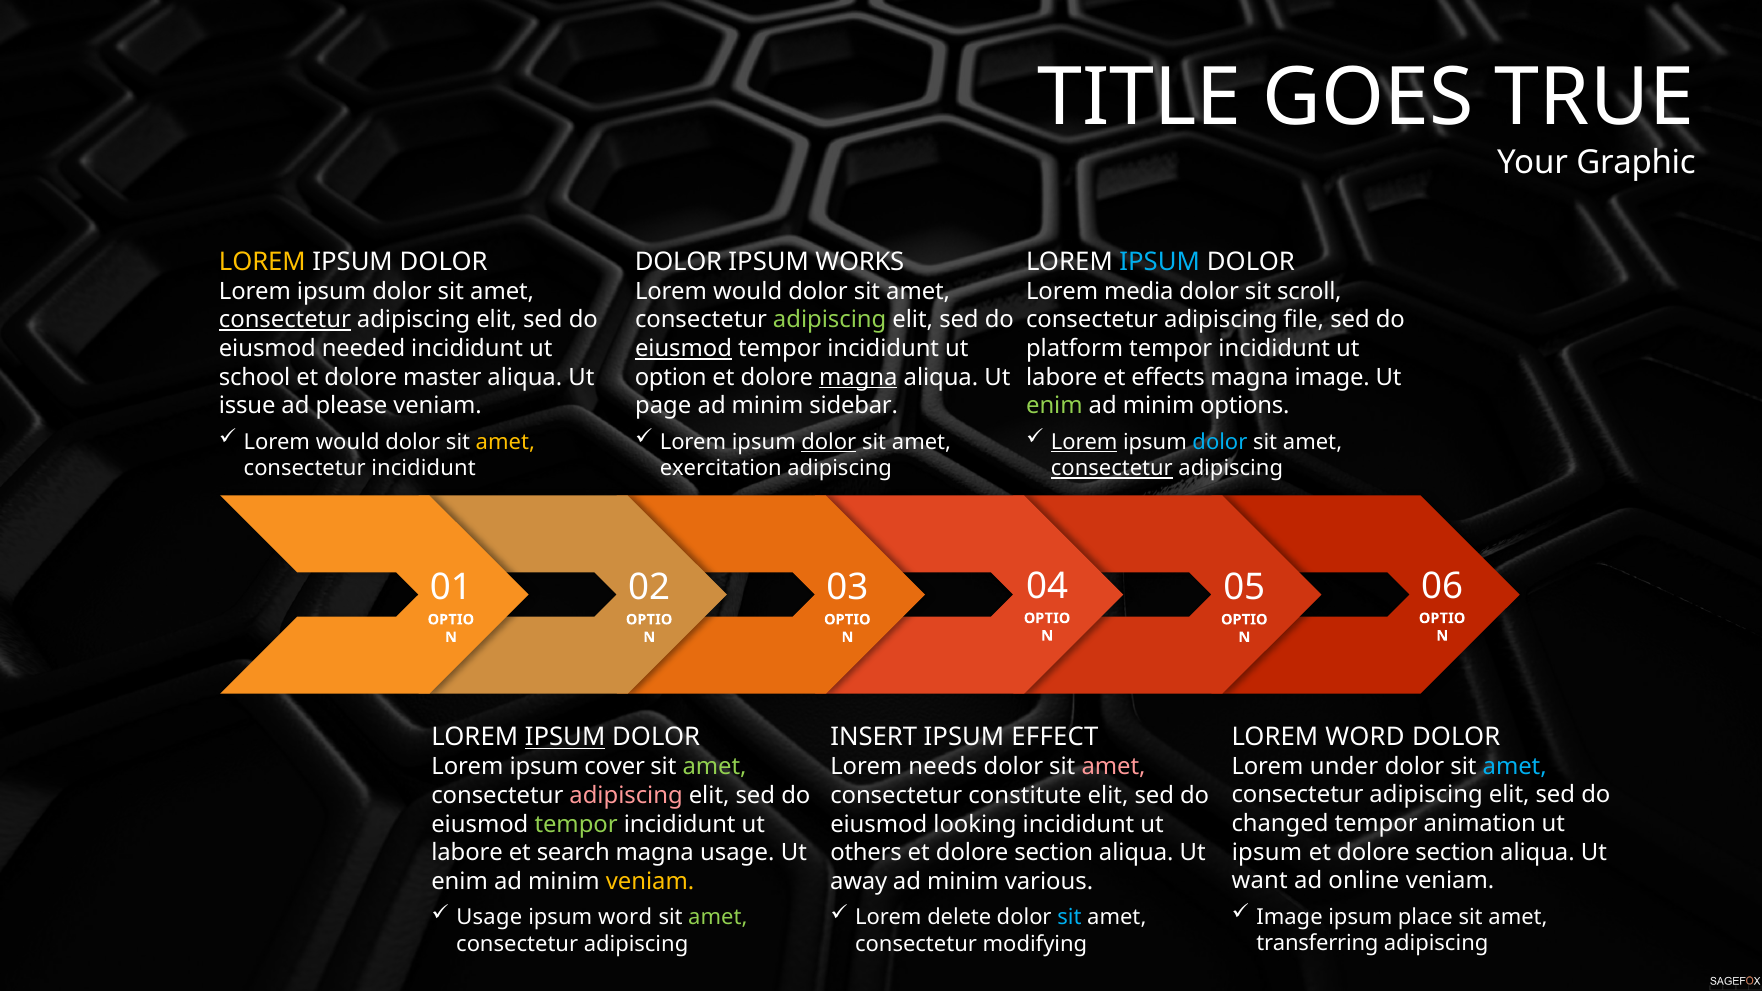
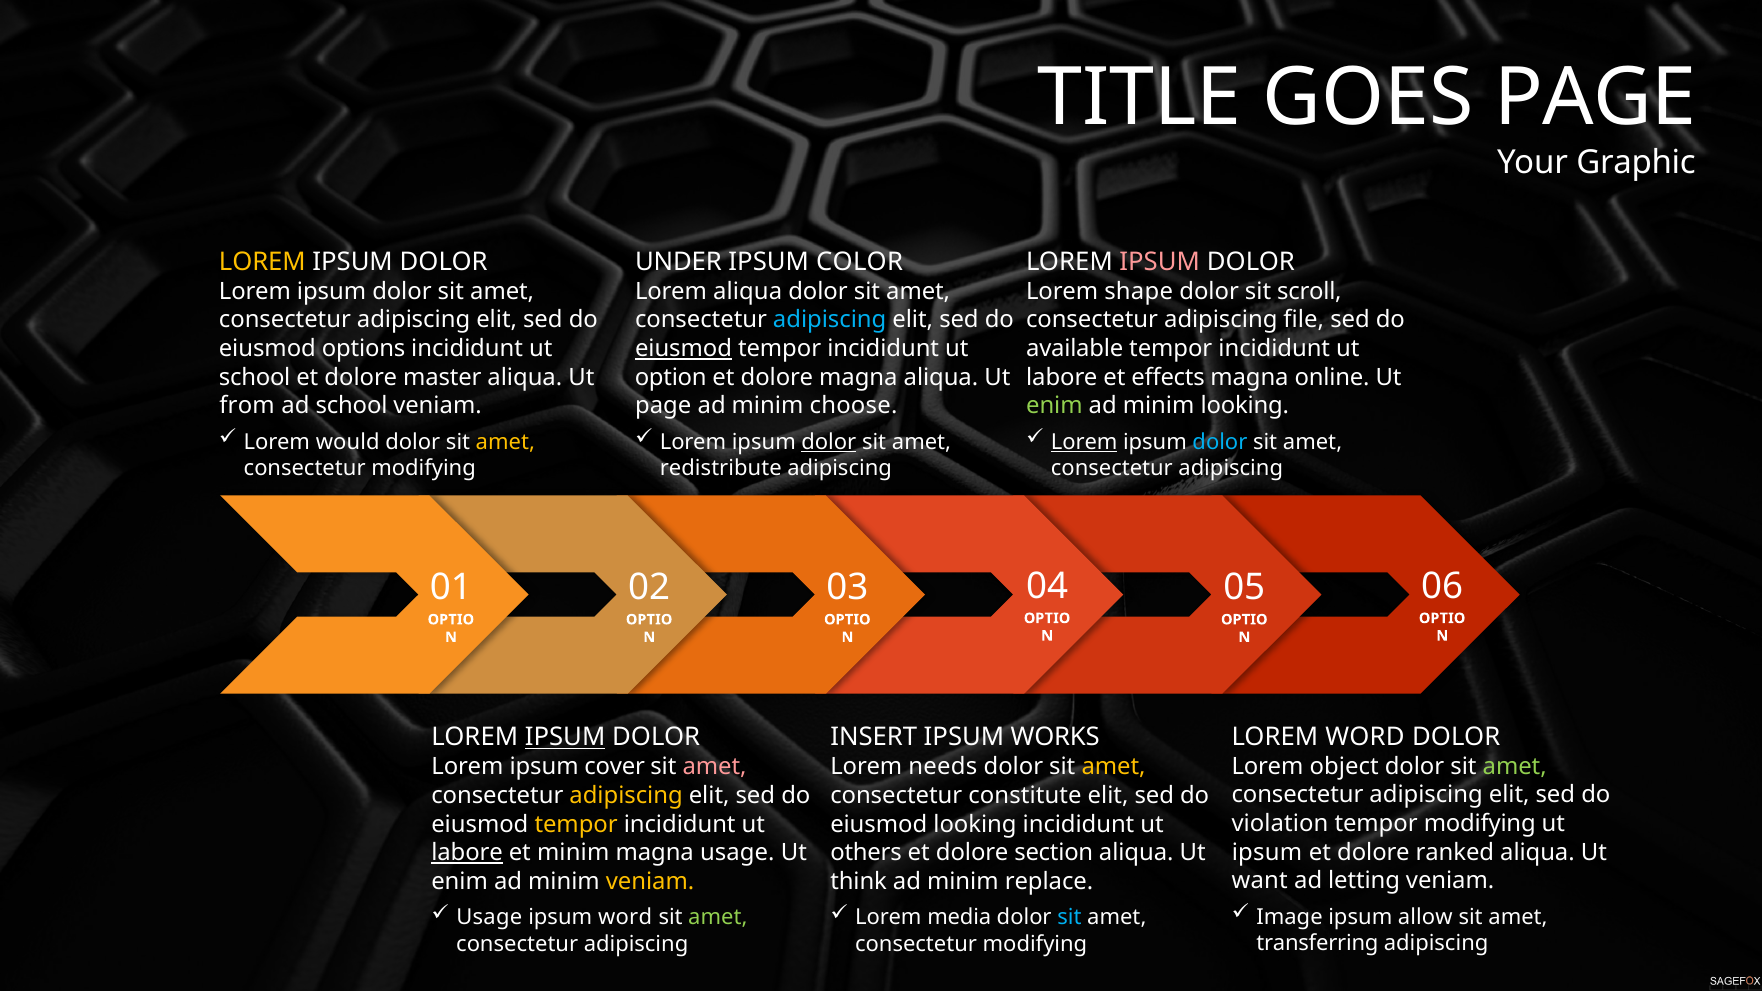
GOES TRUE: TRUE -> PAGE
DOLOR at (679, 262): DOLOR -> UNDER
WORKS: WORKS -> COLOR
IPSUM at (1160, 262) colour: light blue -> pink
would at (748, 291): would -> aliqua
media: media -> shape
consectetur at (285, 320) underline: present -> none
adipiscing at (830, 320) colour: light green -> light blue
needed: needed -> options
platform: platform -> available
magna at (858, 377) underline: present -> none
magna image: image -> online
issue: issue -> from
ad please: please -> school
sidebar: sidebar -> choose
minim options: options -> looking
incididunt at (423, 469): incididunt -> modifying
exercitation: exercitation -> redistribute
consectetur at (1112, 469) underline: present -> none
EFFECT: EFFECT -> WORKS
under: under -> object
amet at (1515, 766) colour: light blue -> light green
amet at (715, 767) colour: light green -> pink
amet at (1114, 767) colour: pink -> yellow
adipiscing at (626, 796) colour: pink -> yellow
changed: changed -> violation
tempor animation: animation -> modifying
tempor at (576, 824) colour: light green -> yellow
section at (1455, 852): section -> ranked
labore at (467, 853) underline: none -> present
et search: search -> minim
online: online -> letting
away: away -> think
various: various -> replace
place: place -> allow
delete: delete -> media
